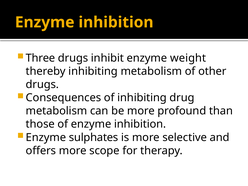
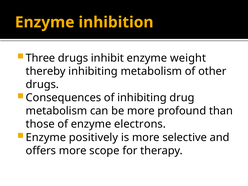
of enzyme inhibition: inhibition -> electrons
sulphates: sulphates -> positively
